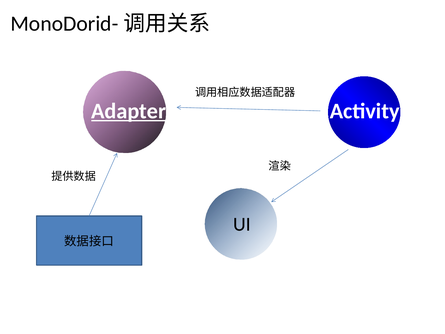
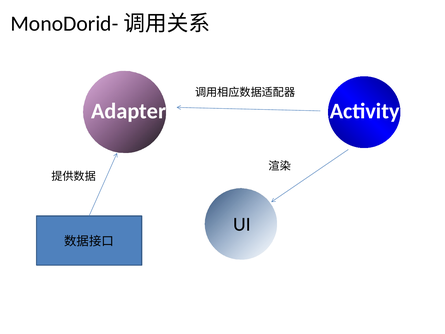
Adapter underline: present -> none
